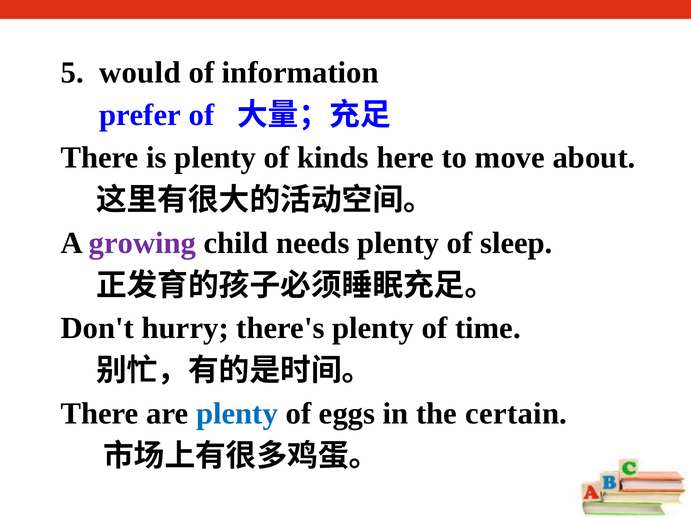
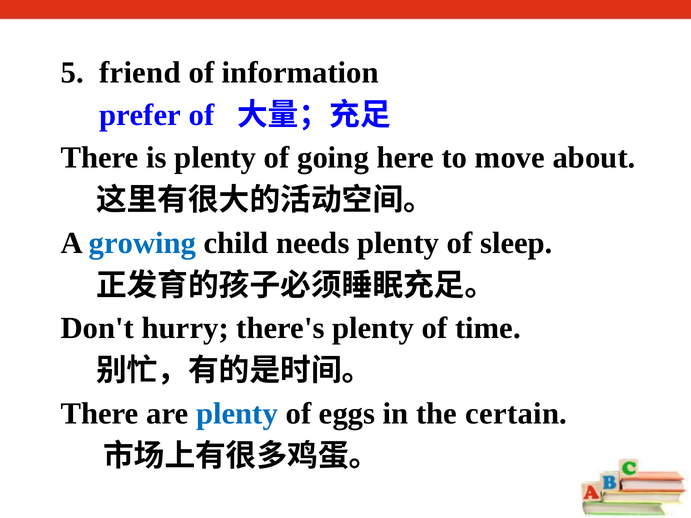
would: would -> friend
kinds: kinds -> going
growing colour: purple -> blue
